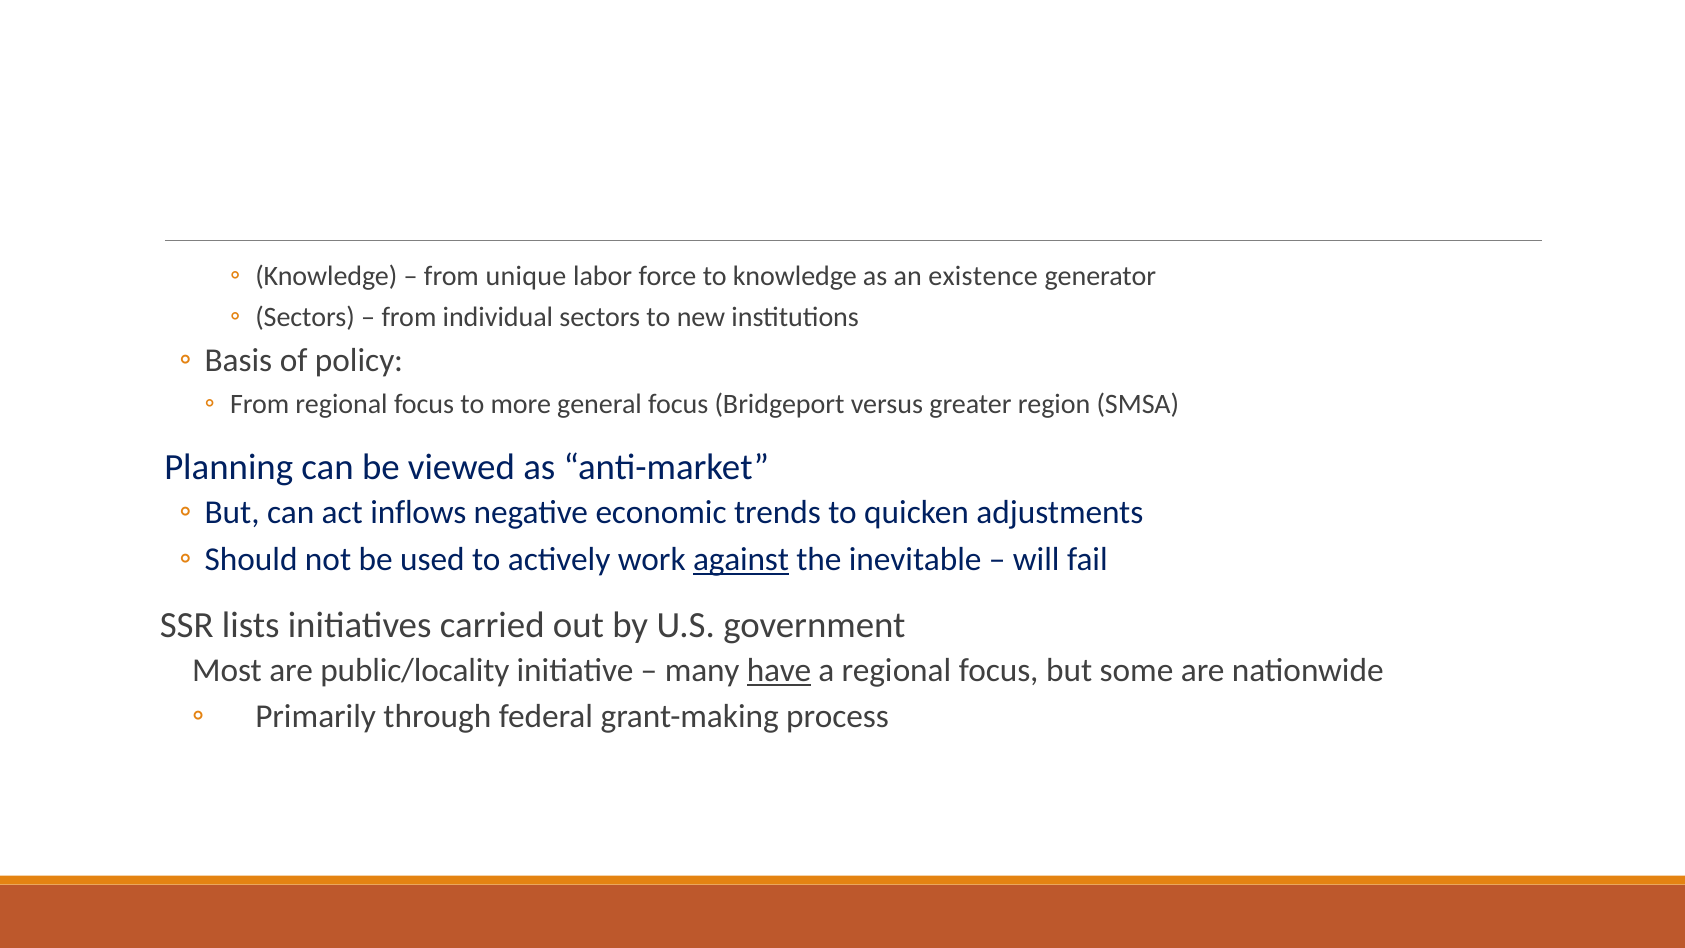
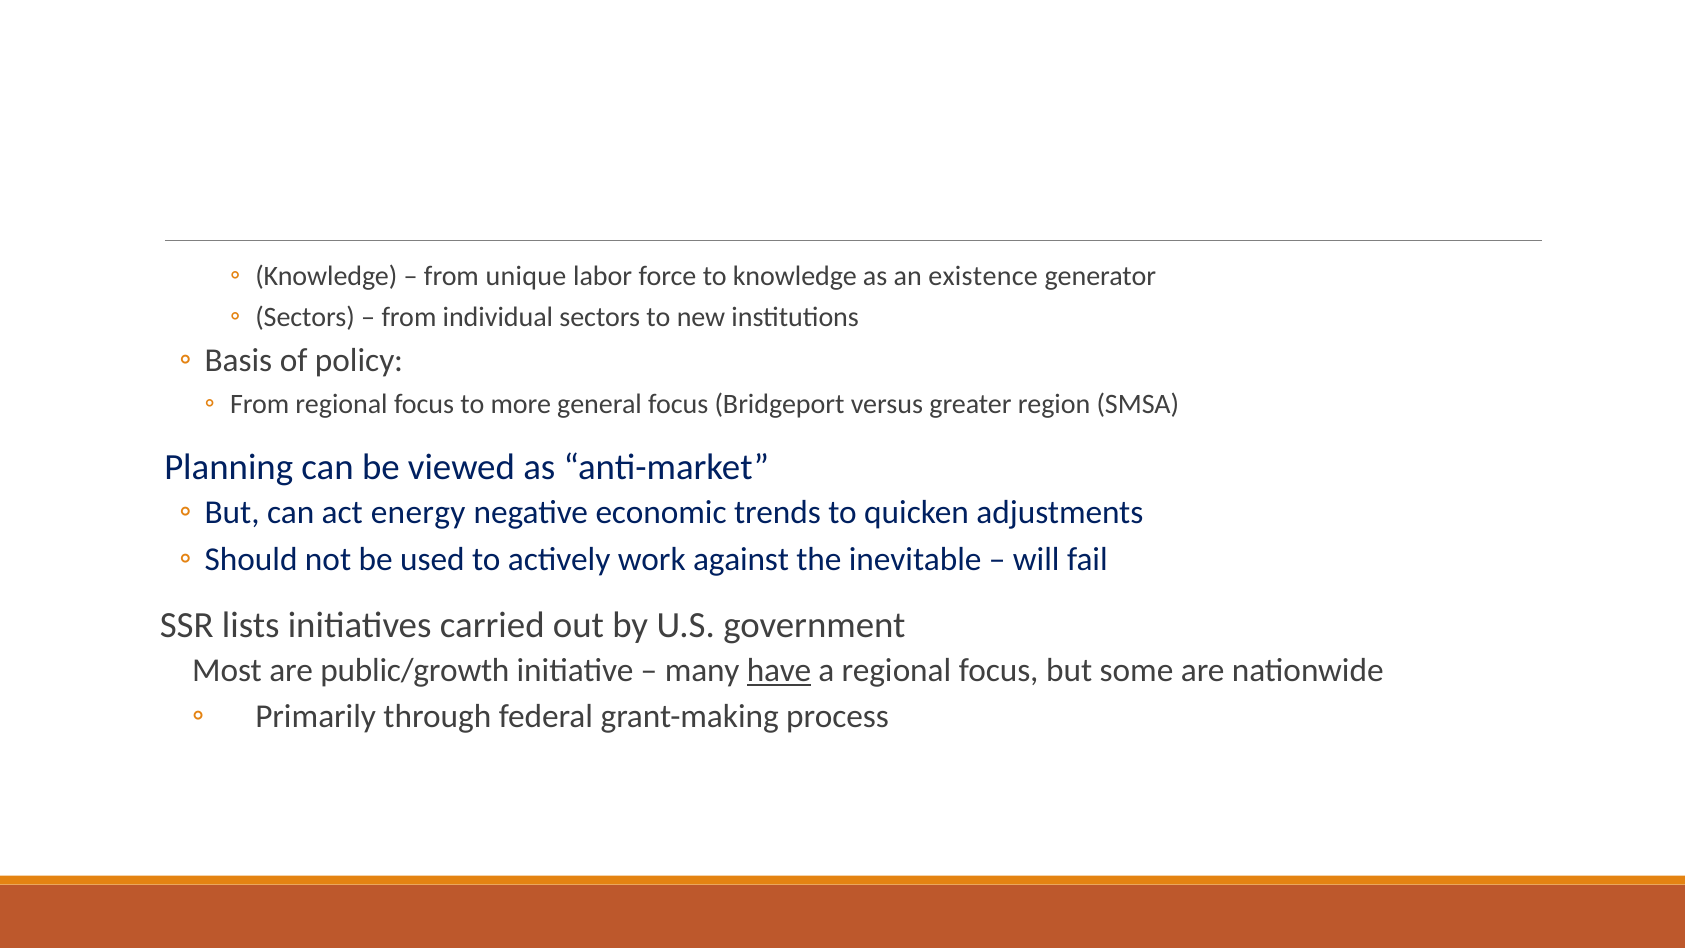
inflows: inflows -> energy
against underline: present -> none
public/locality: public/locality -> public/growth
